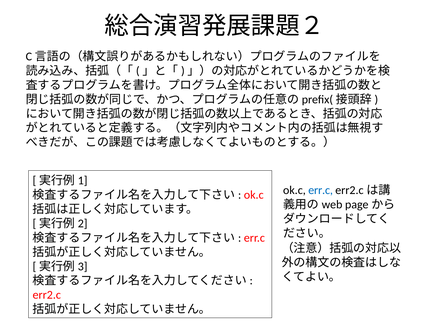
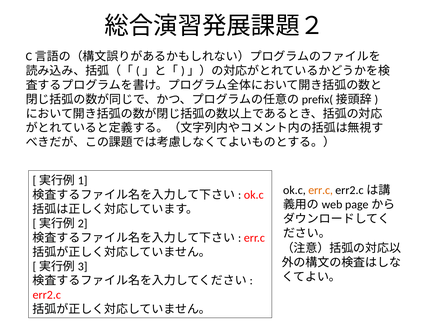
err.c at (321, 190) colour: blue -> orange
